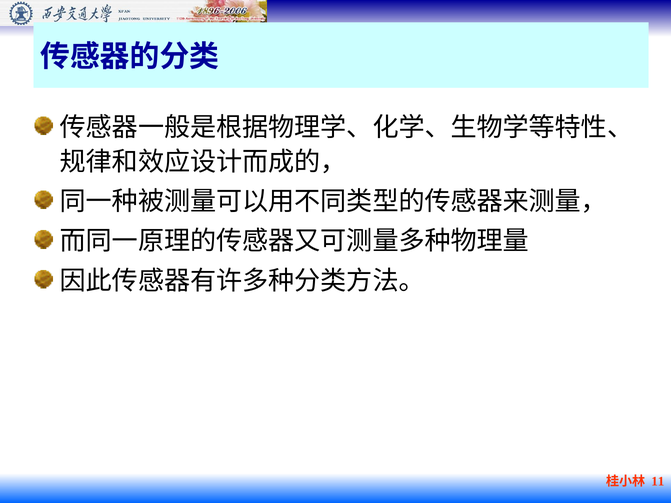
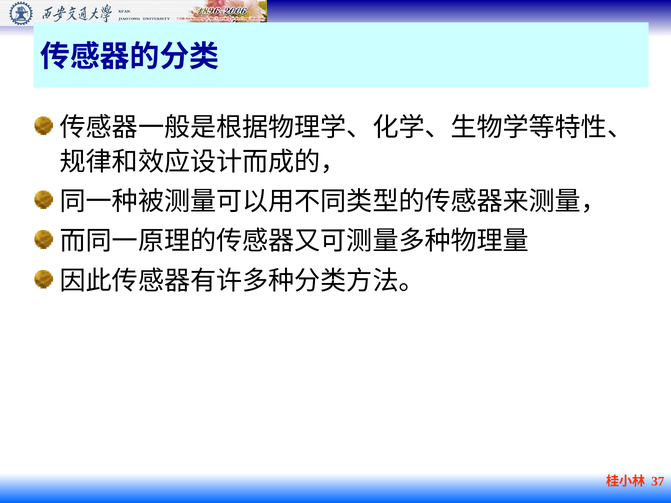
11: 11 -> 37
